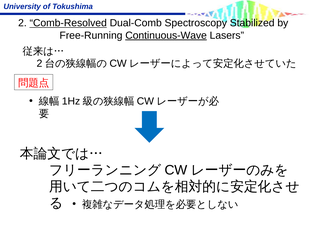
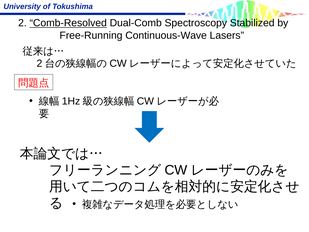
Continuous-Wave underline: present -> none
